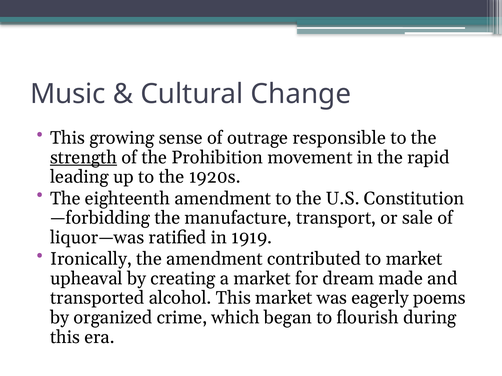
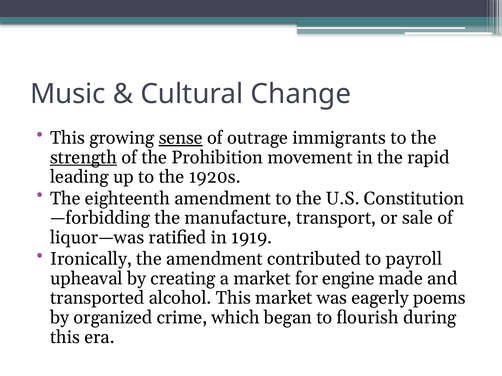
sense underline: none -> present
responsible: responsible -> immigrants
to market: market -> payroll
dream: dream -> engine
